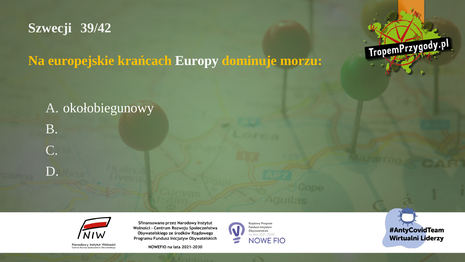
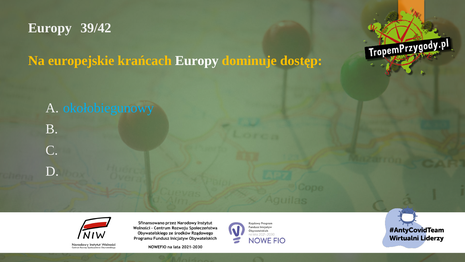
Szwecji at (50, 28): Szwecji -> Europy
morzu: morzu -> dostęp
okołobiegunowy colour: white -> light blue
